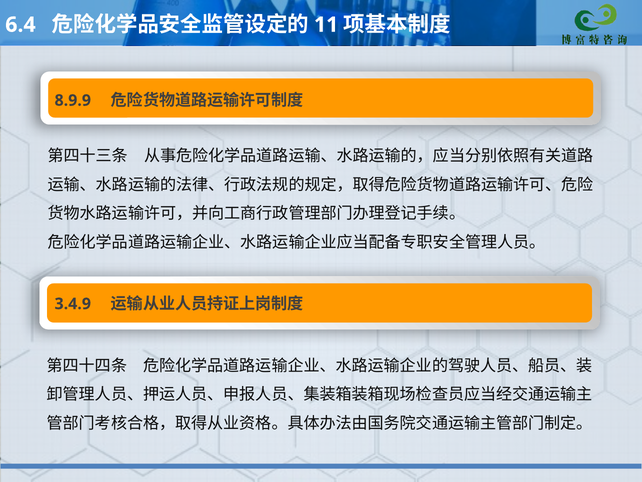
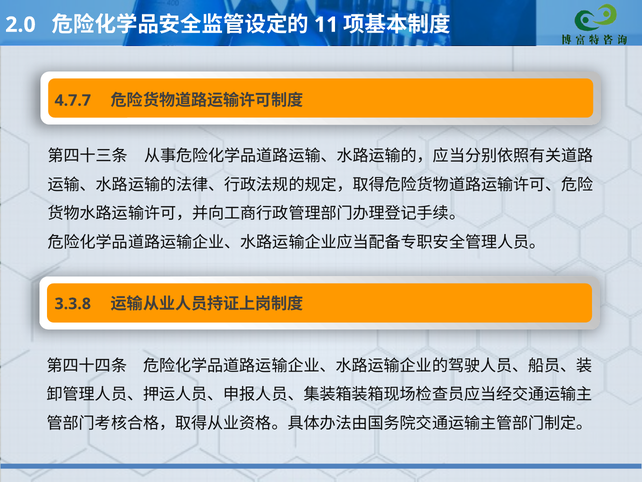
6.4: 6.4 -> 2.0
8.9.9: 8.9.9 -> 4.7.7
3.4.9: 3.4.9 -> 3.3.8
